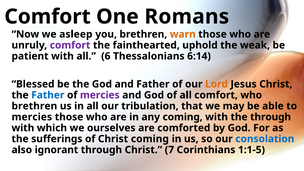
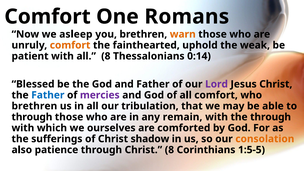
comfort at (70, 45) colour: purple -> orange
all 6: 6 -> 8
6:14: 6:14 -> 0:14
Lord colour: orange -> purple
mercies at (32, 117): mercies -> through
any coming: coming -> remain
Christ coming: coming -> shadow
consolation colour: blue -> orange
ignorant: ignorant -> patience
Christ 7: 7 -> 8
1:1-5: 1:1-5 -> 1:5-5
